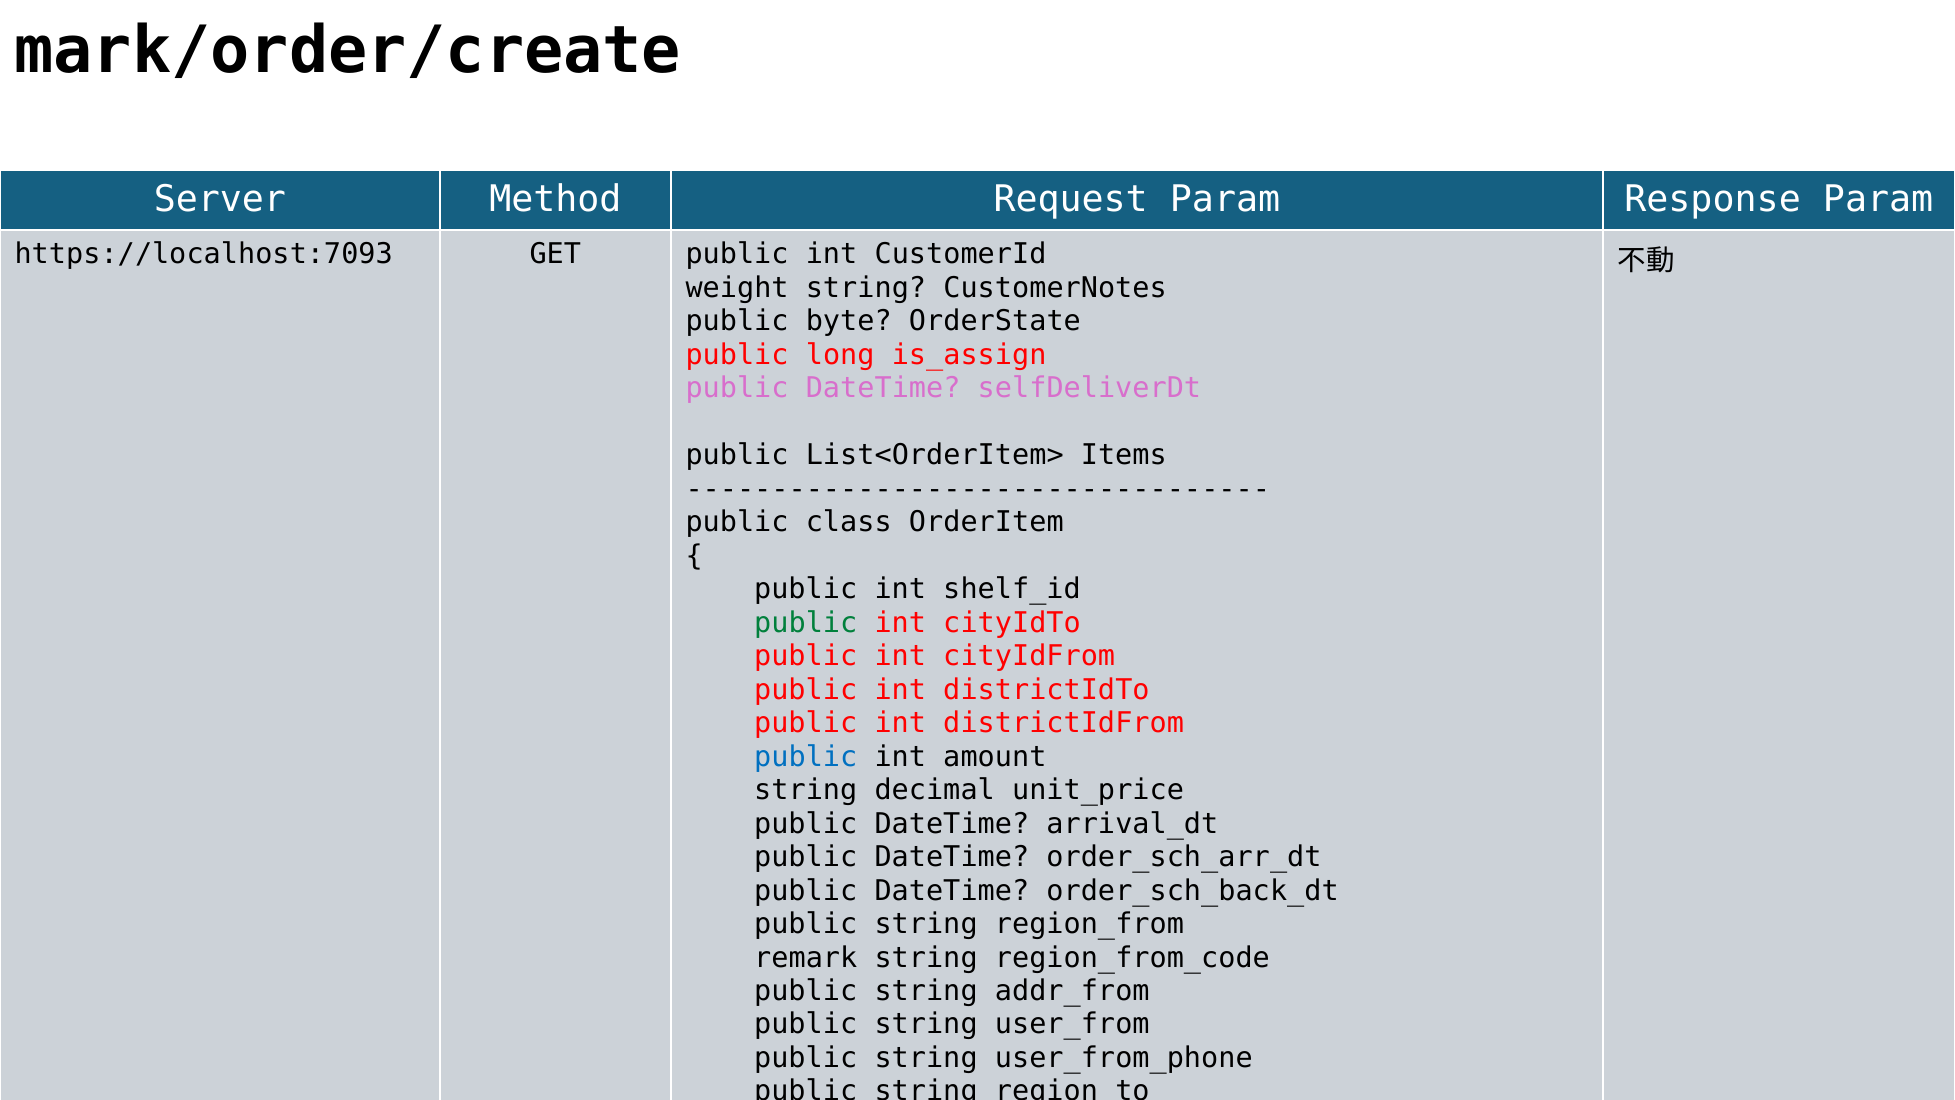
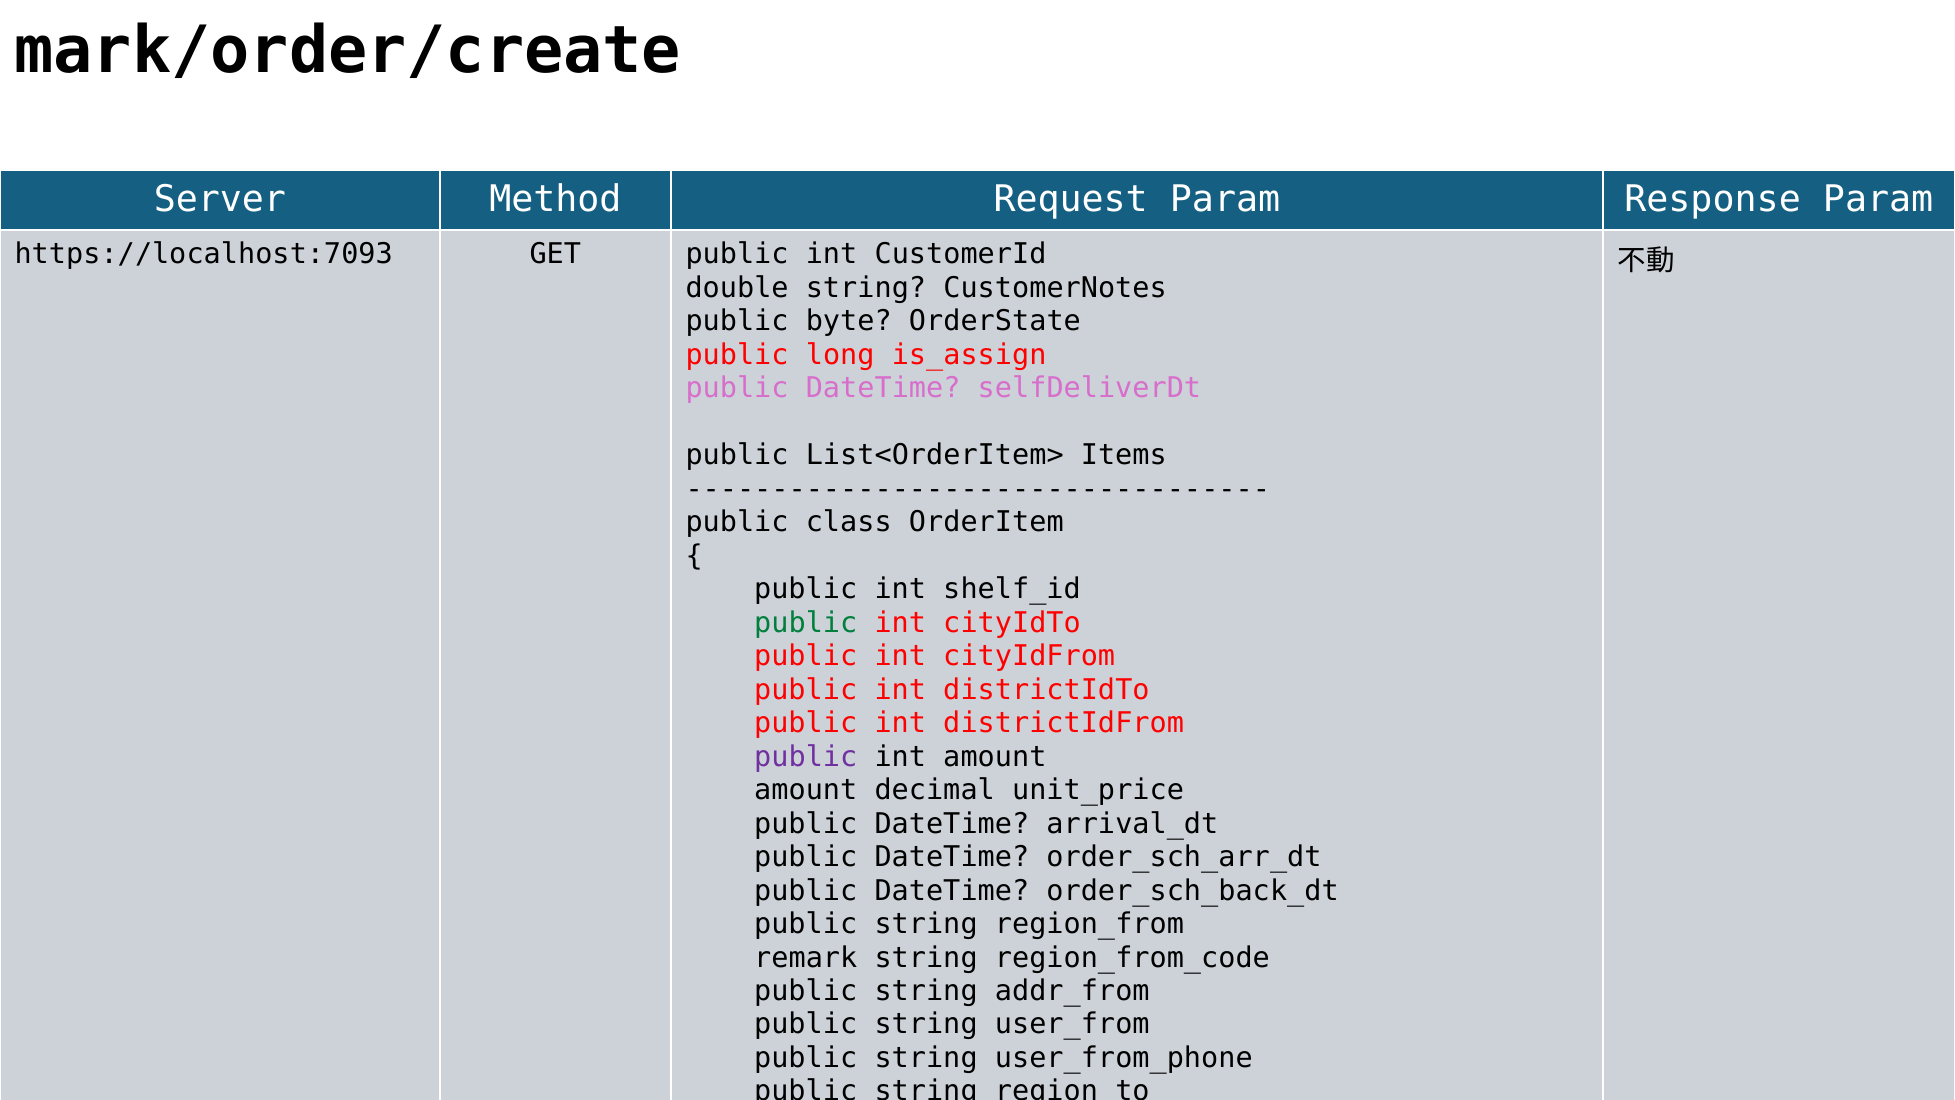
weight at (737, 288): weight -> double
public at (806, 756) colour: blue -> purple
string at (806, 790): string -> amount
